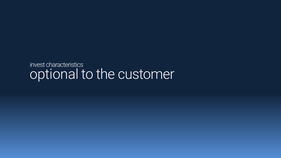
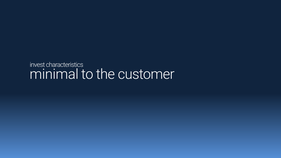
optional: optional -> minimal
